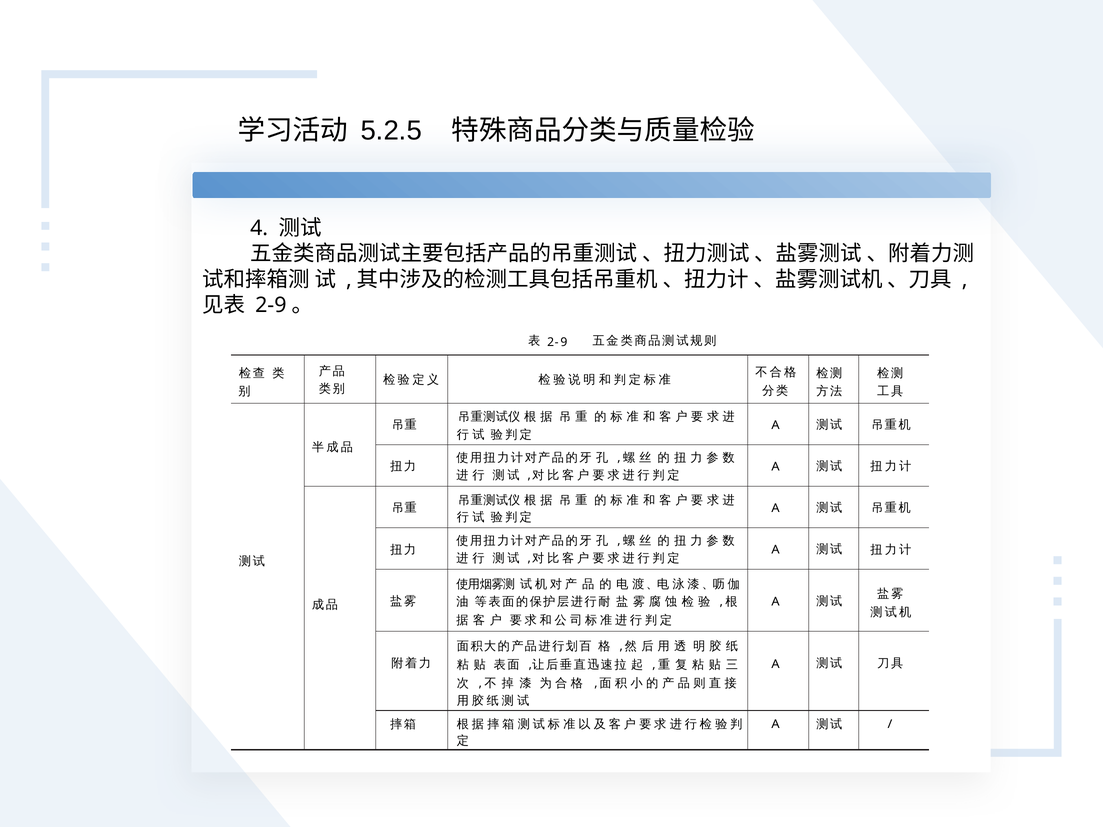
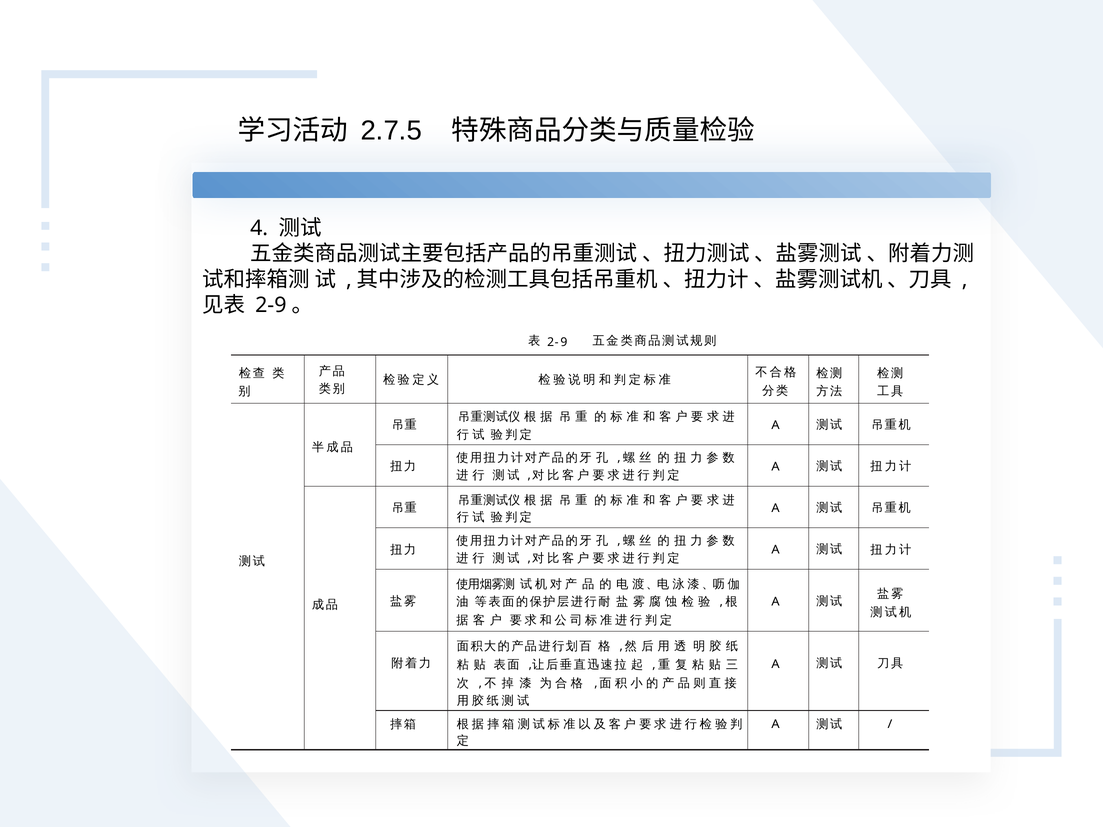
5.2.5: 5.2.5 -> 2.7.5
